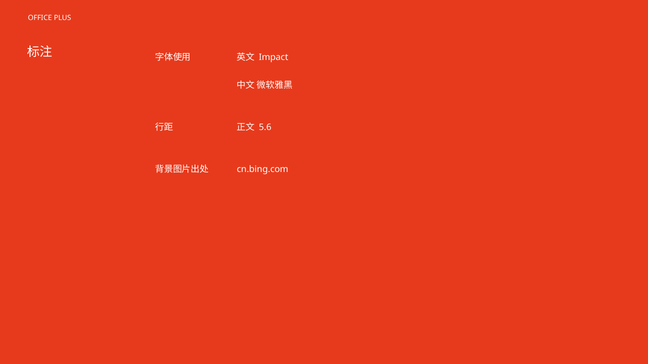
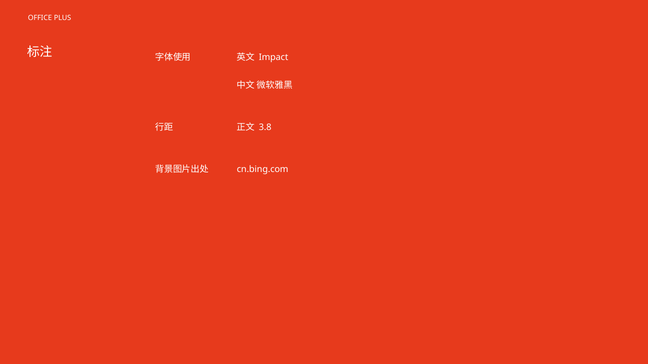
5.6: 5.6 -> 3.8
